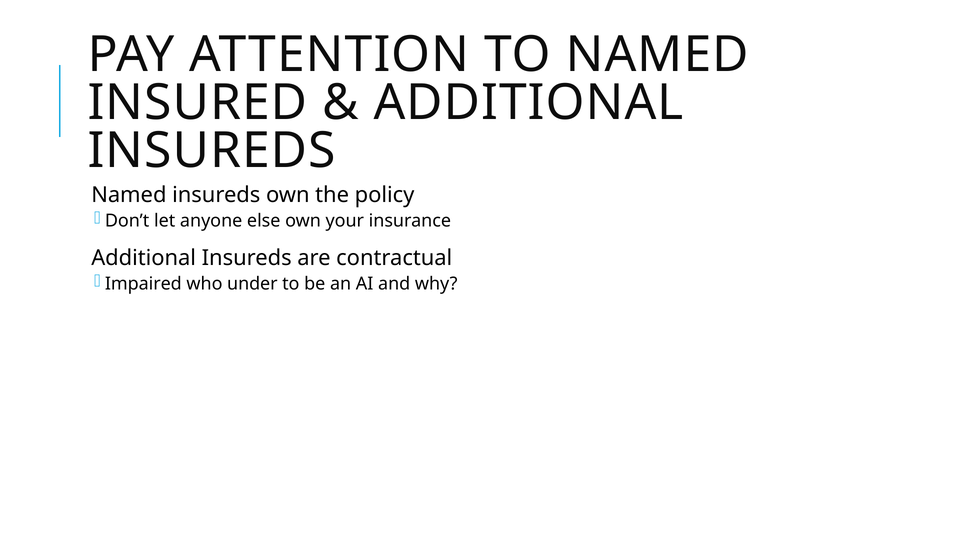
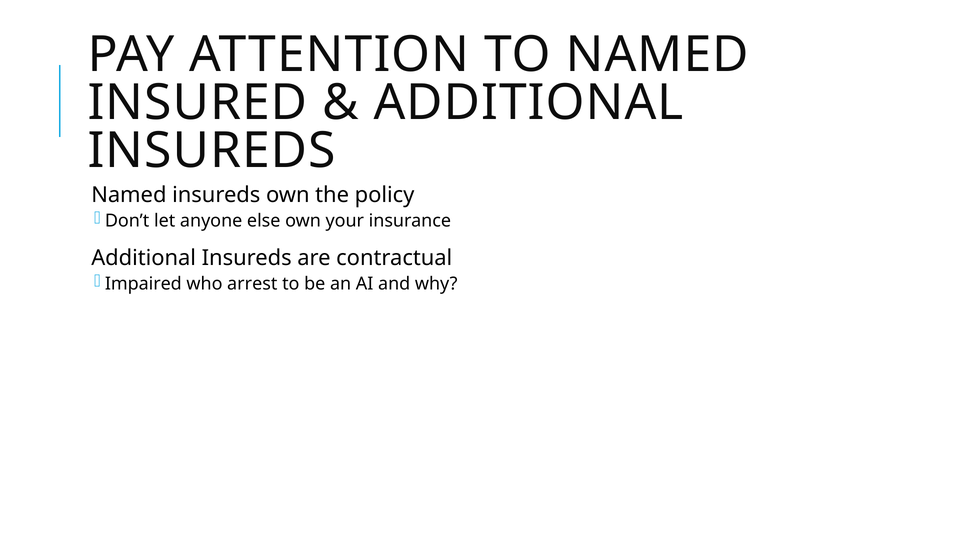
under: under -> arrest
